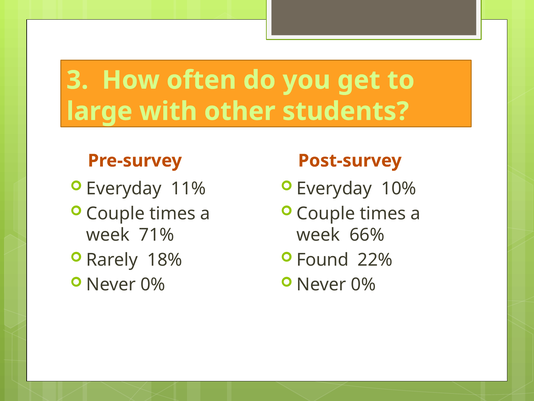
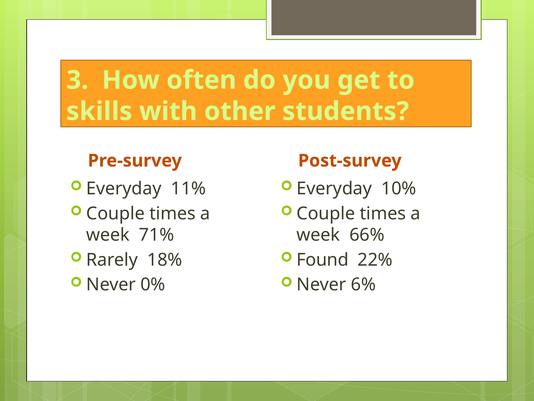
large: large -> skills
0% at (363, 284): 0% -> 6%
